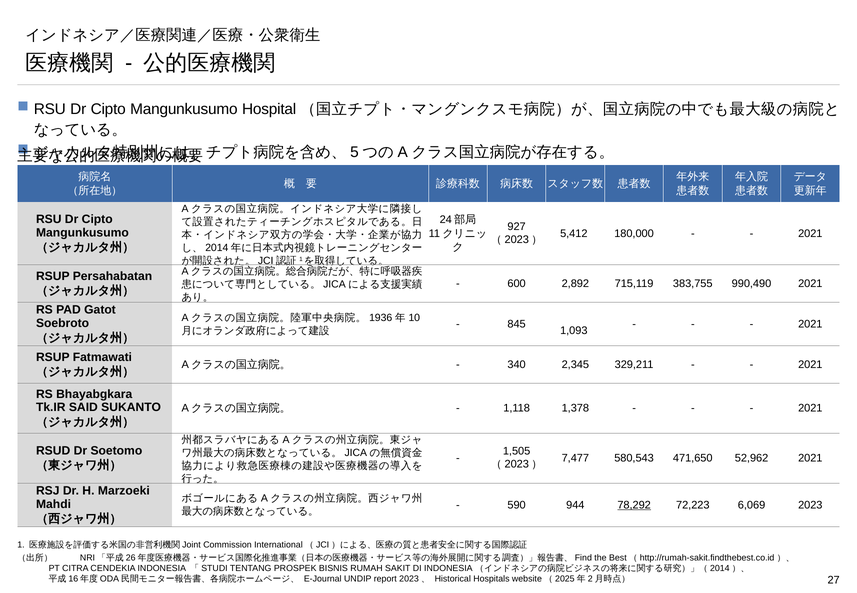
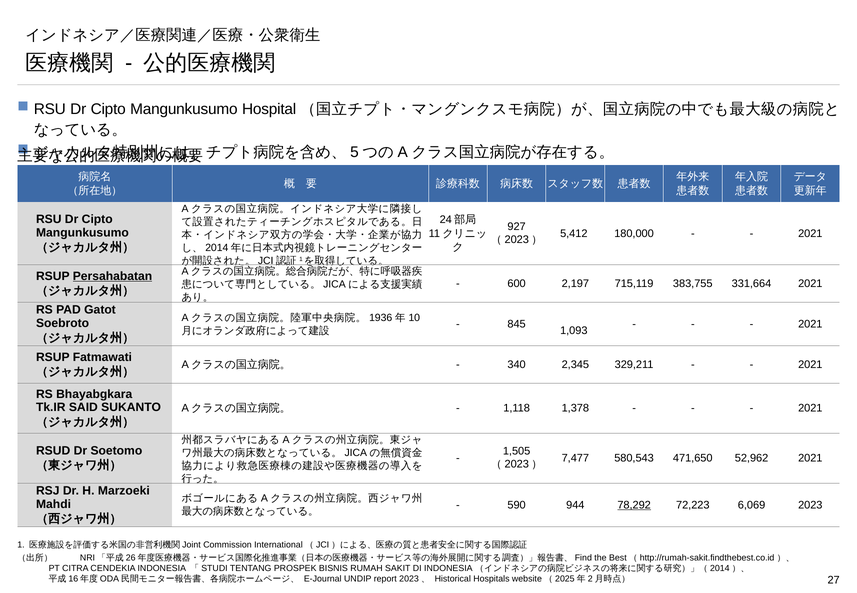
Persahabatan underline: none -> present
2,892: 2,892 -> 2,197
990,490: 990,490 -> 331,664
